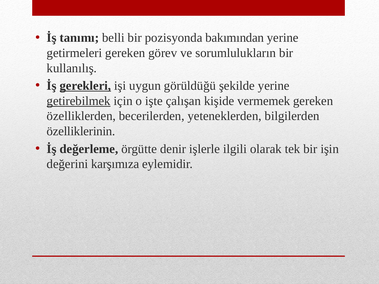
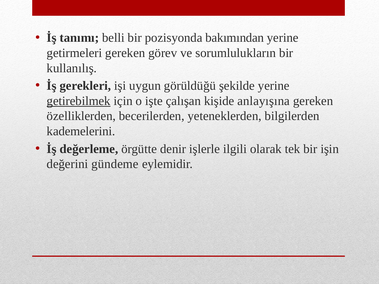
gerekleri underline: present -> none
vermemek: vermemek -> anlayışına
özelliklerinin: özelliklerinin -> kademelerini
karşımıza: karşımıza -> gündeme
